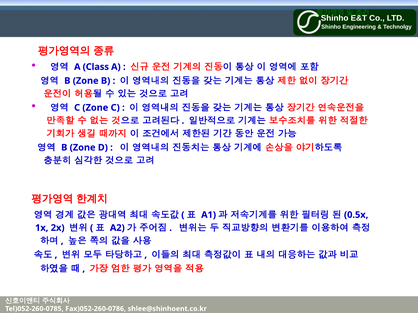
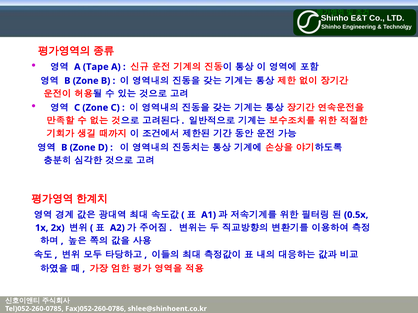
Class: Class -> Tape
